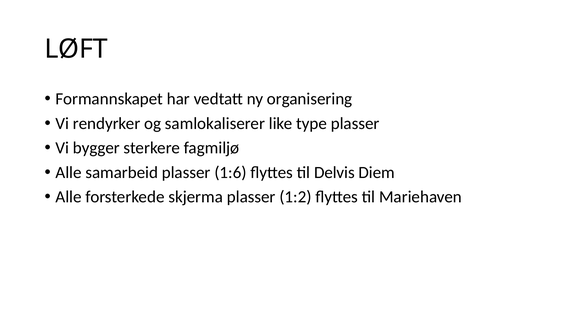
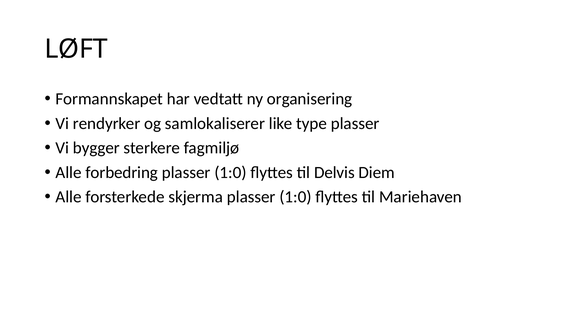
samarbeid: samarbeid -> forbedring
1:6 at (230, 172): 1:6 -> 1:0
skjerma plasser 1:2: 1:2 -> 1:0
